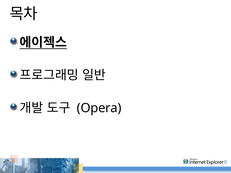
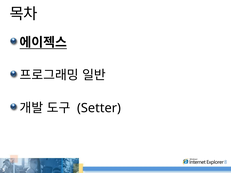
Opera: Opera -> Setter
